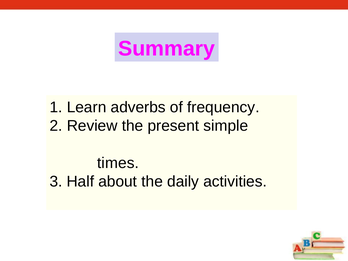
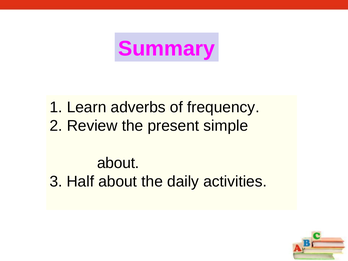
times at (118, 163): times -> about
